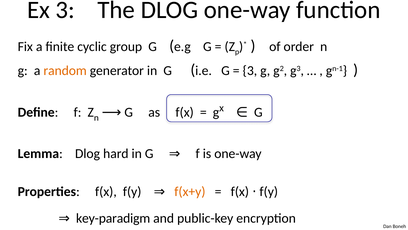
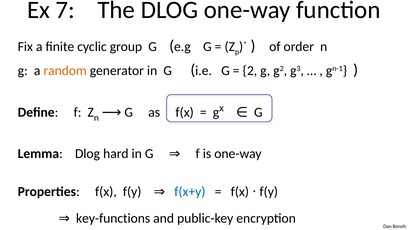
Ex 3: 3 -> 7
3 at (250, 71): 3 -> 2
f(x+y colour: orange -> blue
key-paradigm: key-paradigm -> key-functions
